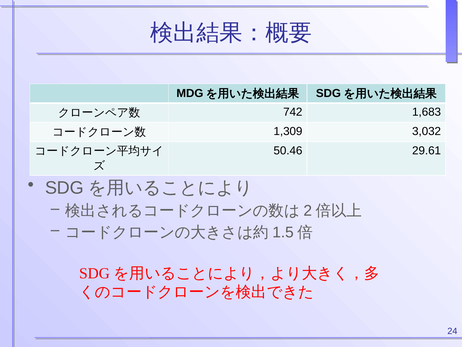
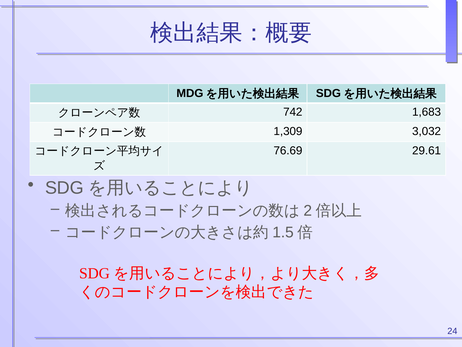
50.46: 50.46 -> 76.69
